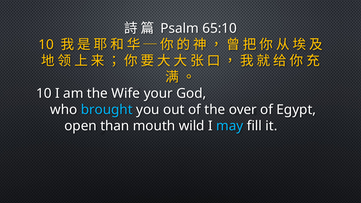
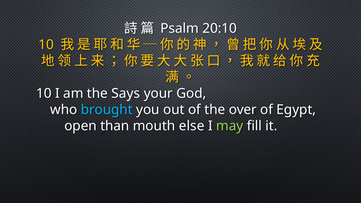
65:10: 65:10 -> 20:10
Wife: Wife -> Says
wild: wild -> else
may colour: light blue -> light green
